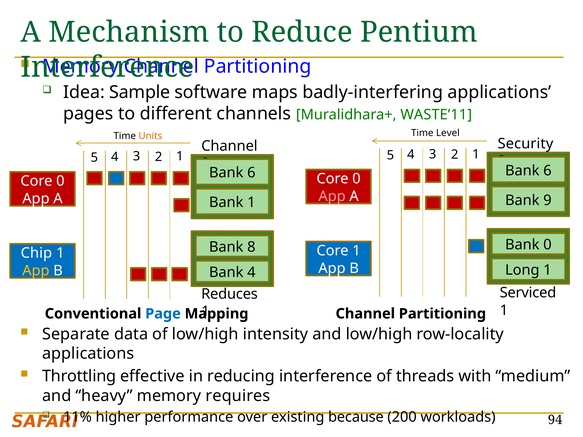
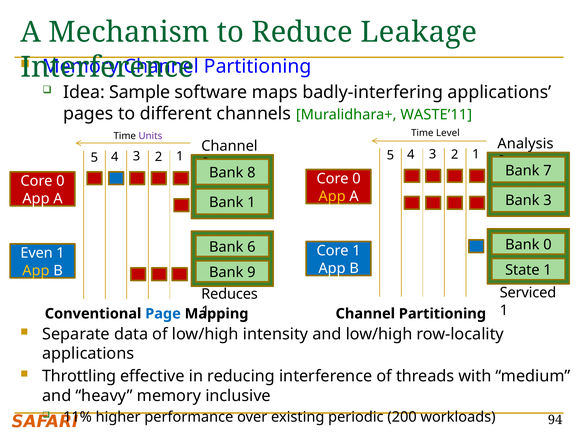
Pentium: Pentium -> Leakage
Units colour: orange -> purple
Security: Security -> Analysis
6 at (547, 171): 6 -> 7
6 at (251, 173): 6 -> 8
App at (332, 196) colour: pink -> yellow
Bank 9: 9 -> 3
8: 8 -> 6
Chip: Chip -> Even
Long: Long -> State
Bank 4: 4 -> 9
requires: requires -> inclusive
because: because -> periodic
